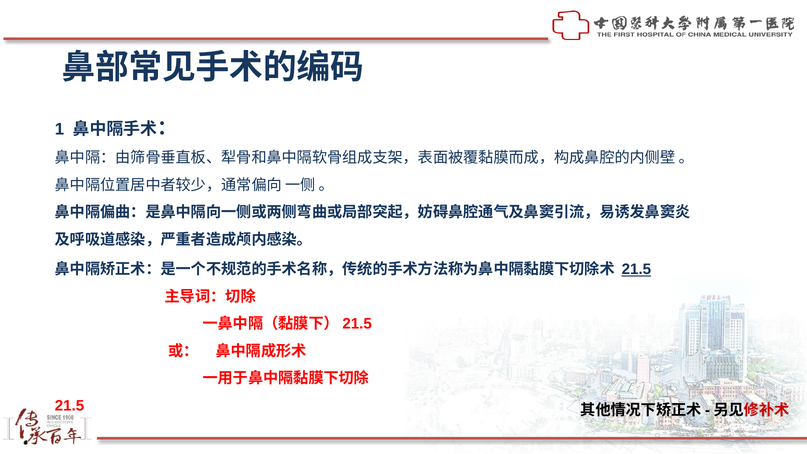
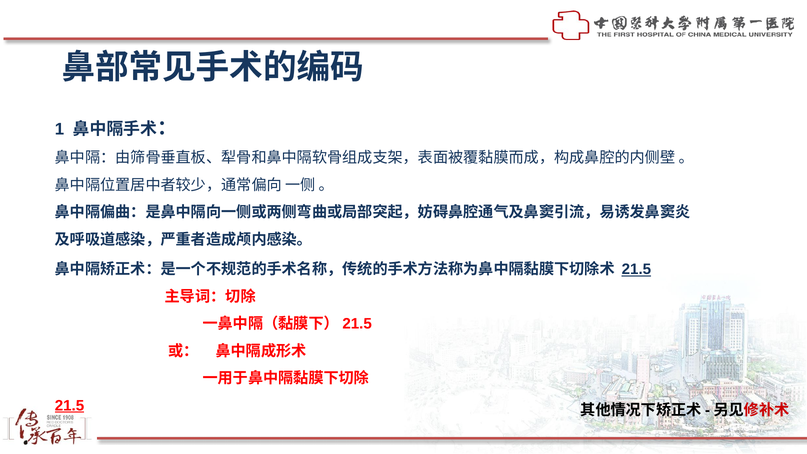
21.5 at (70, 406) underline: none -> present
